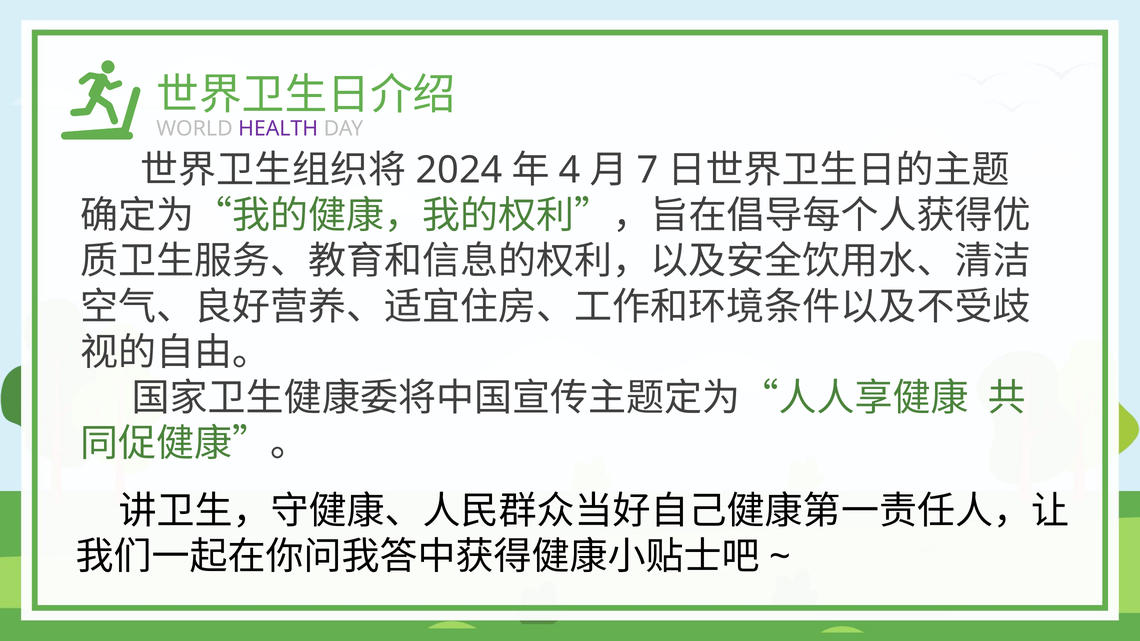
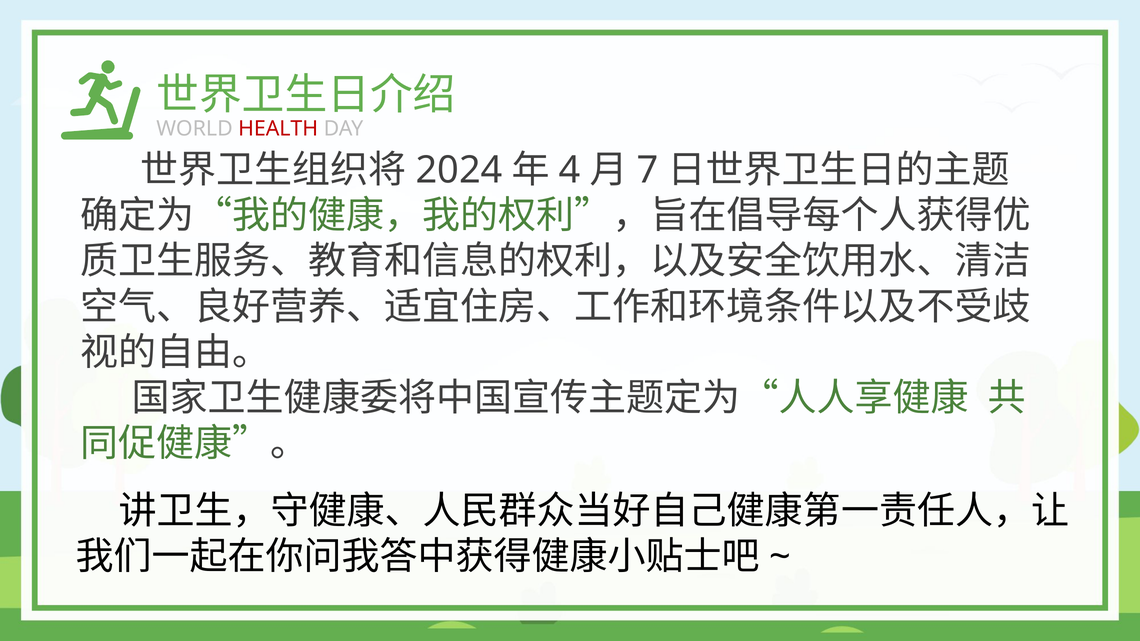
HEALTH colour: purple -> red
